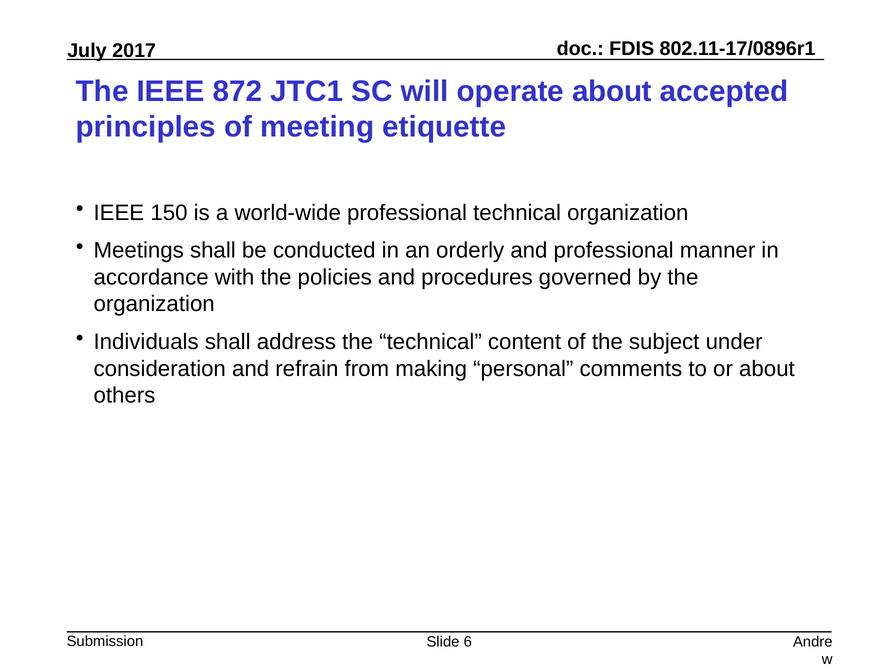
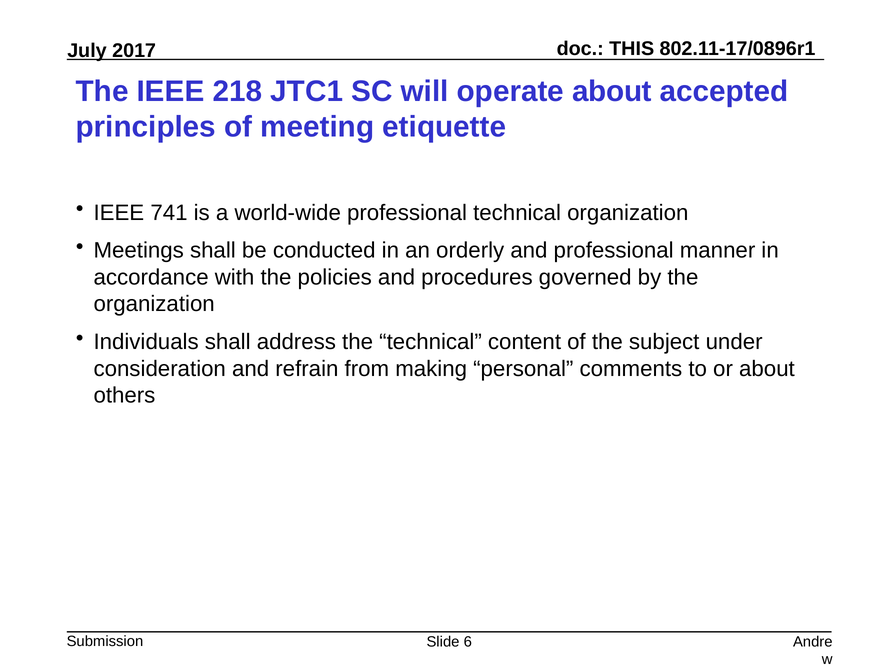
FDIS: FDIS -> THIS
872: 872 -> 218
150: 150 -> 741
